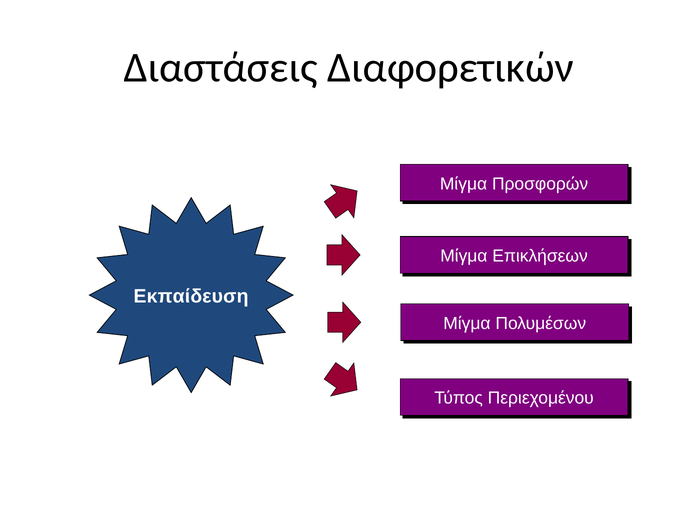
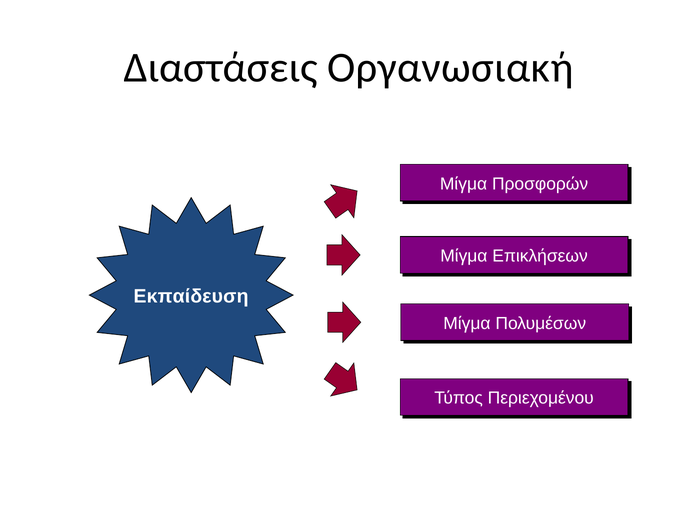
Διαφορετικών: Διαφορετικών -> Οργανωσιακή
